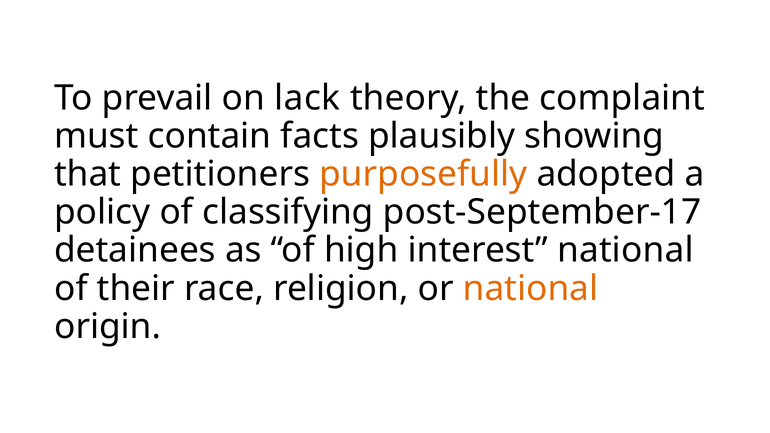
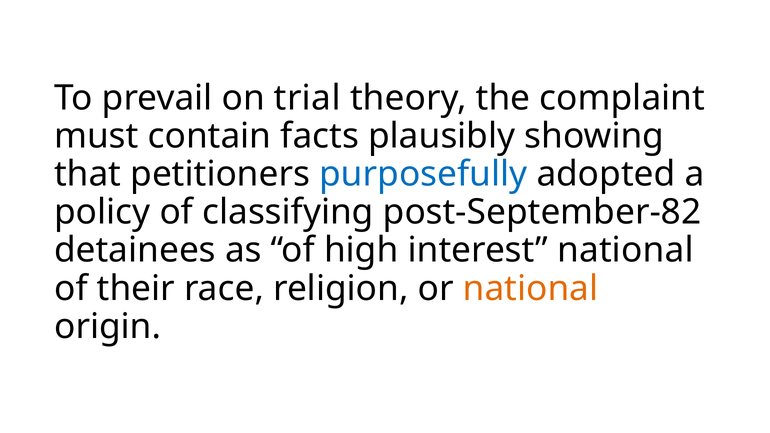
lack: lack -> trial
purposefully colour: orange -> blue
post-September-17: post-September-17 -> post-September-82
